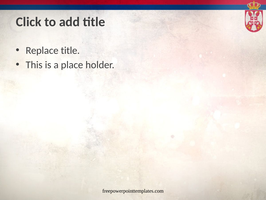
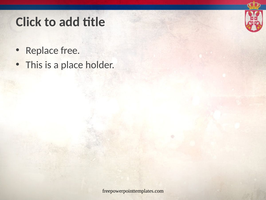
Replace title: title -> free
